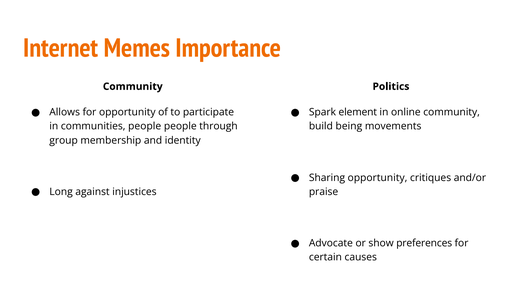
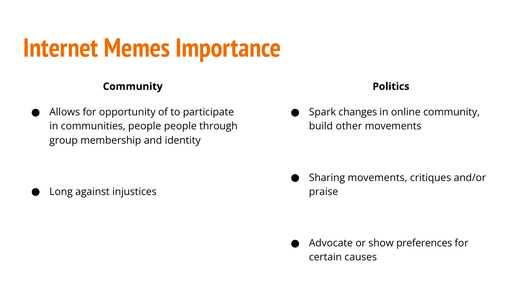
element: element -> changes
being: being -> other
Sharing opportunity: opportunity -> movements
